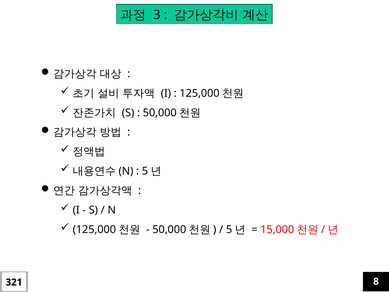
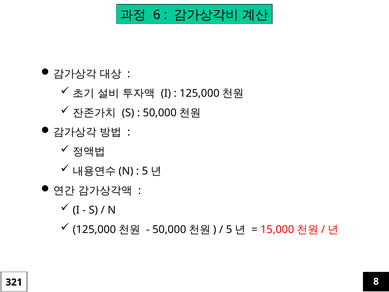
3: 3 -> 6
